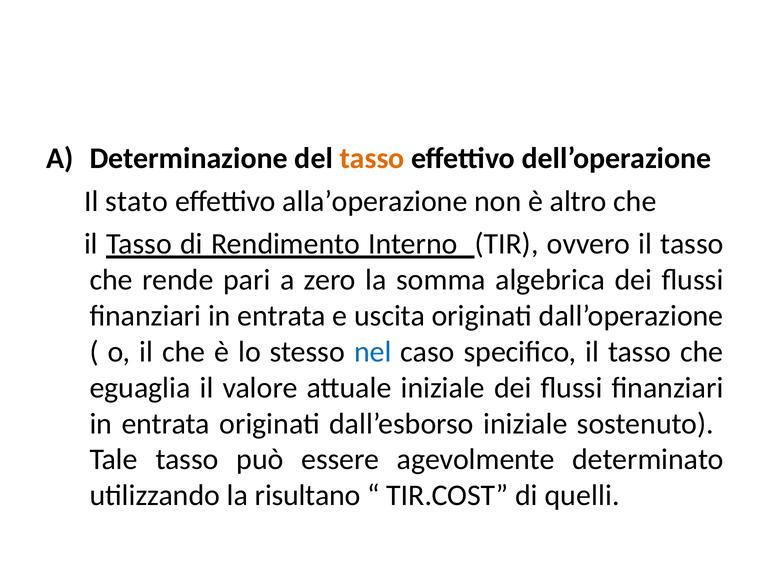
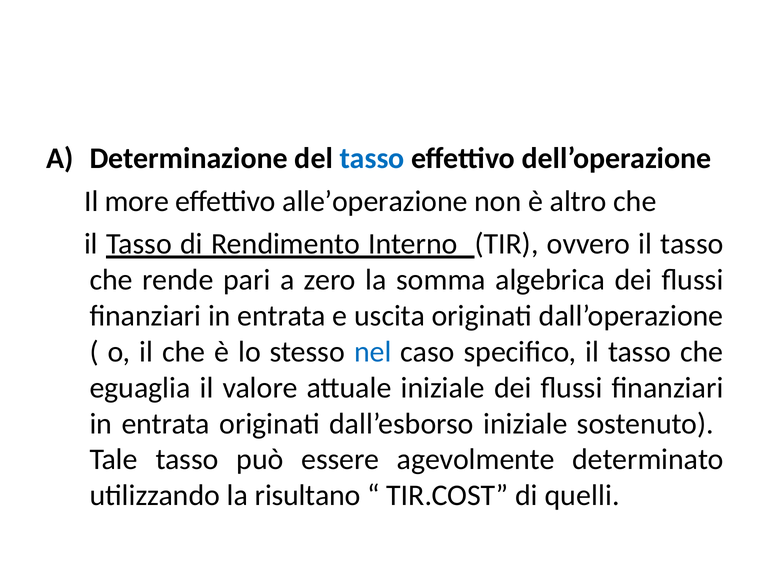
tasso at (372, 159) colour: orange -> blue
stato: stato -> more
alla’operazione: alla’operazione -> alle’operazione
